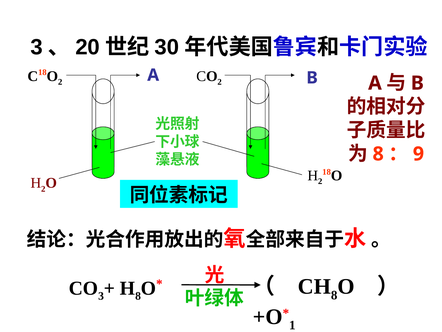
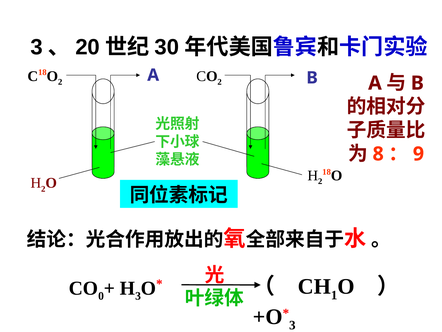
8 at (334, 295): 8 -> 1
3 at (101, 296): 3 -> 0
8 at (138, 296): 8 -> 3
1 at (292, 325): 1 -> 3
